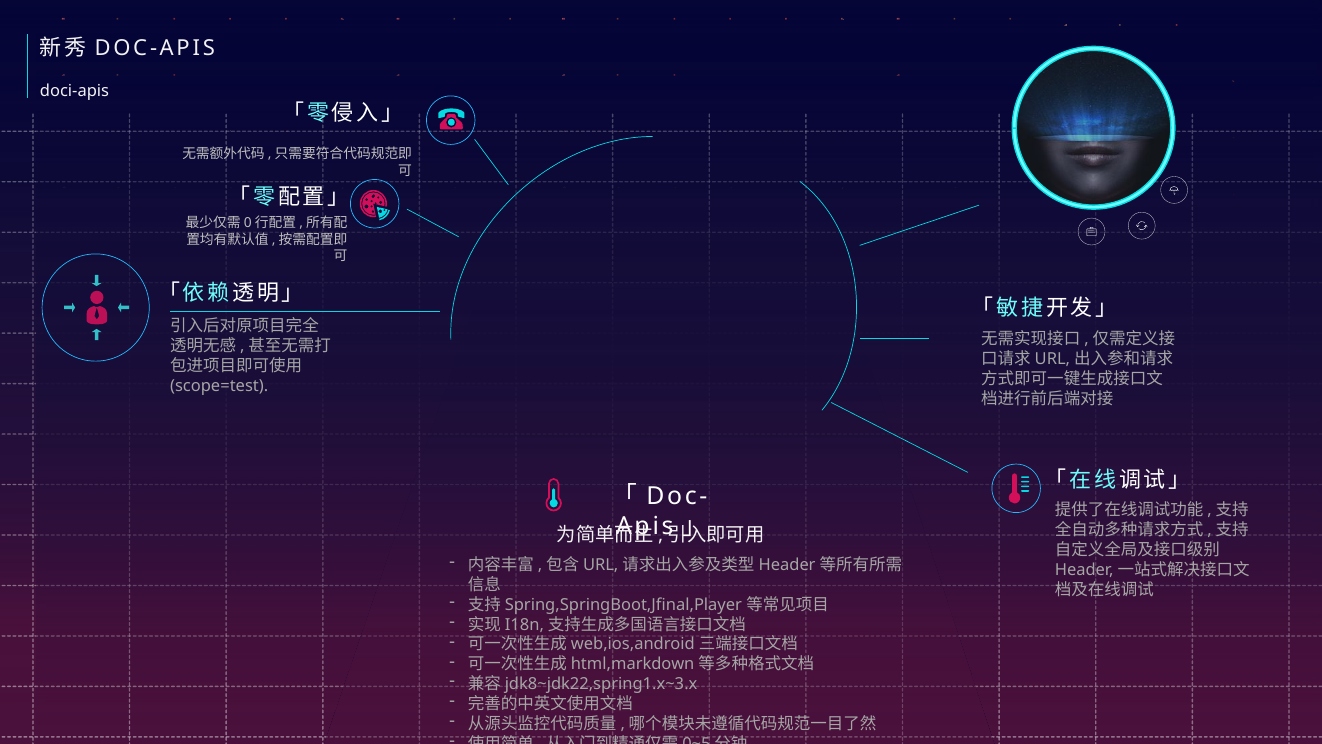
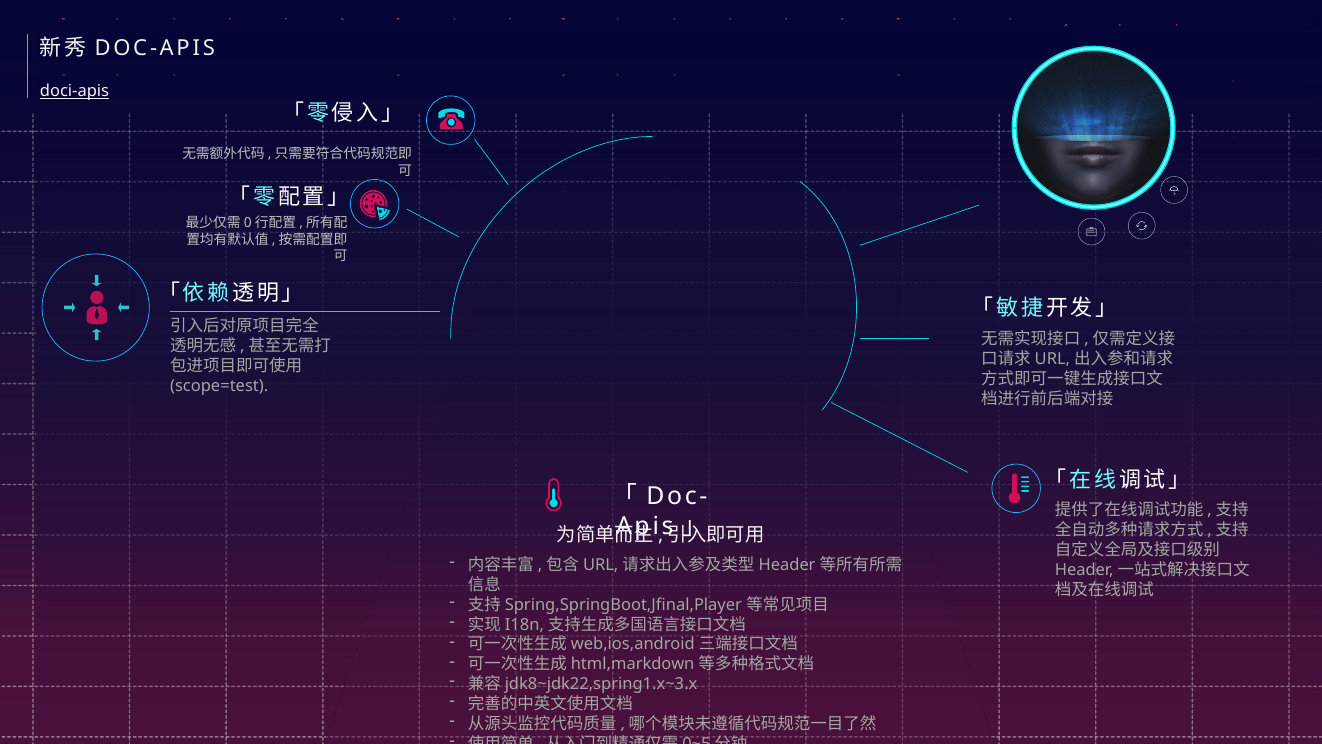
doci-apis underline: none -> present
